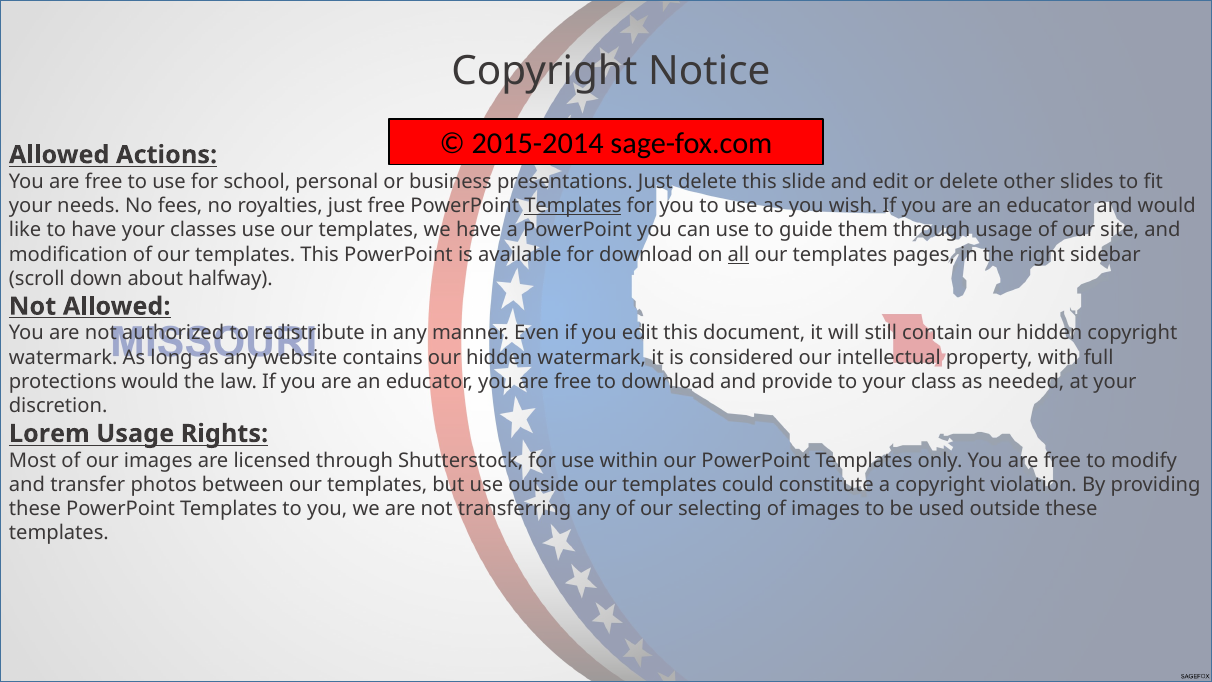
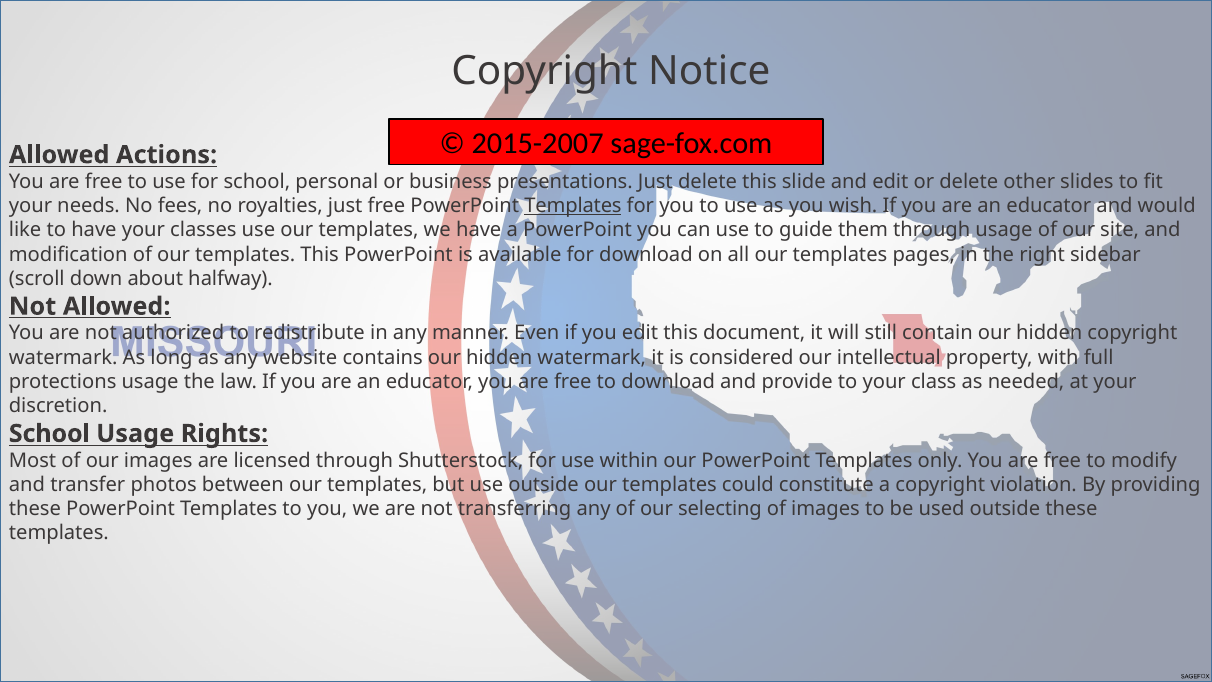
2015-2014: 2015-2014 -> 2015-2007
all underline: present -> none
protections would: would -> usage
Lorem at (49, 433): Lorem -> School
